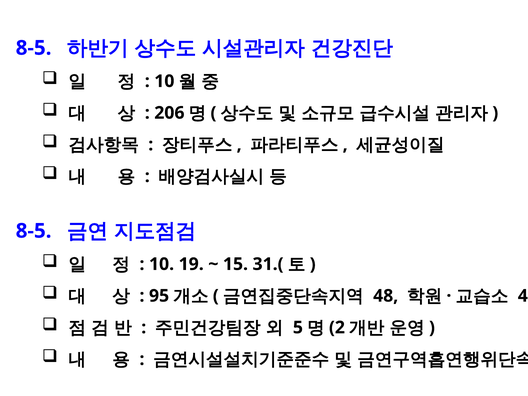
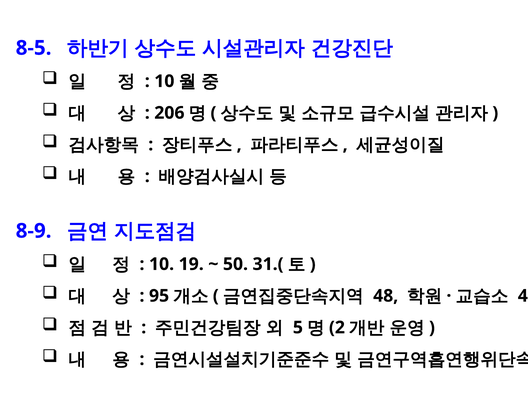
8-5 at (34, 231): 8-5 -> 8-9
15: 15 -> 50
